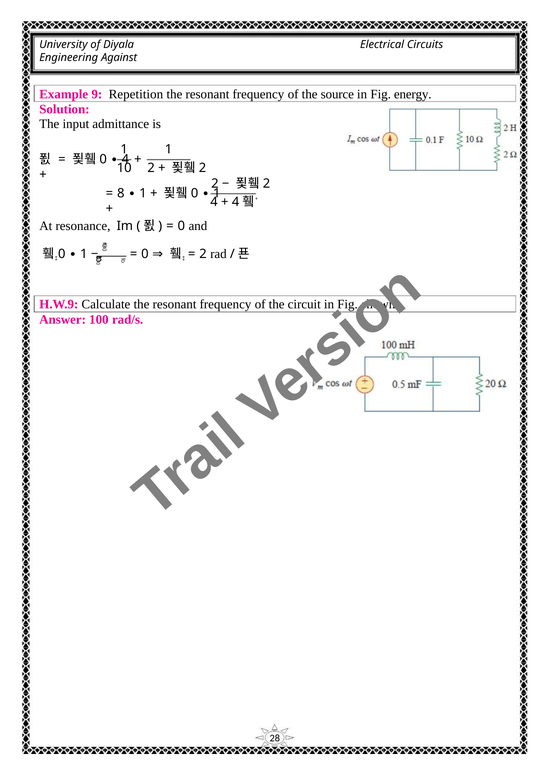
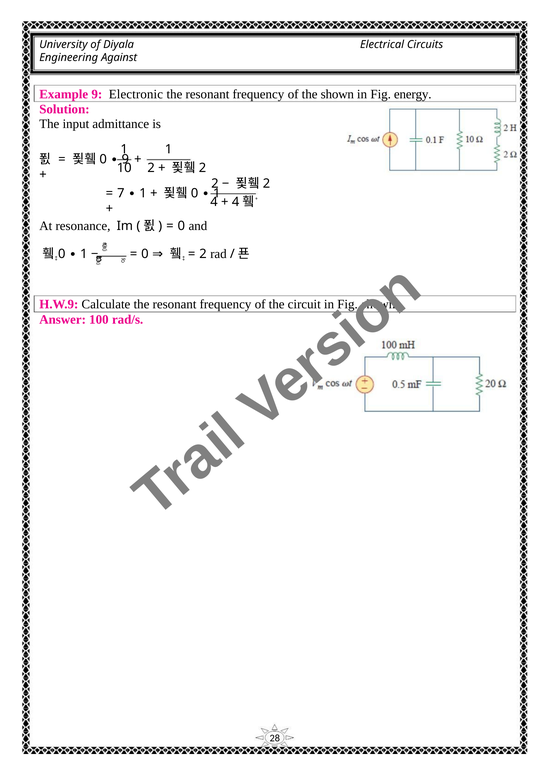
Repetition: Repetition -> Electronic
the source: source -> shown
4 at (125, 159): 4 -> 9
8: 8 -> 7
